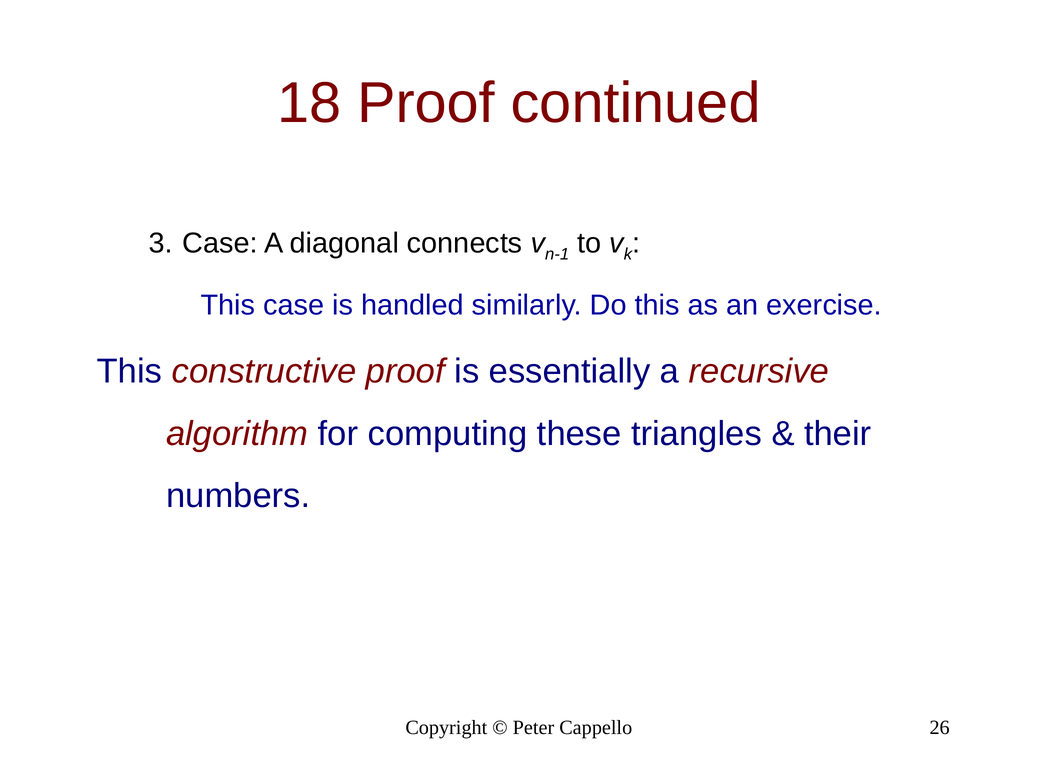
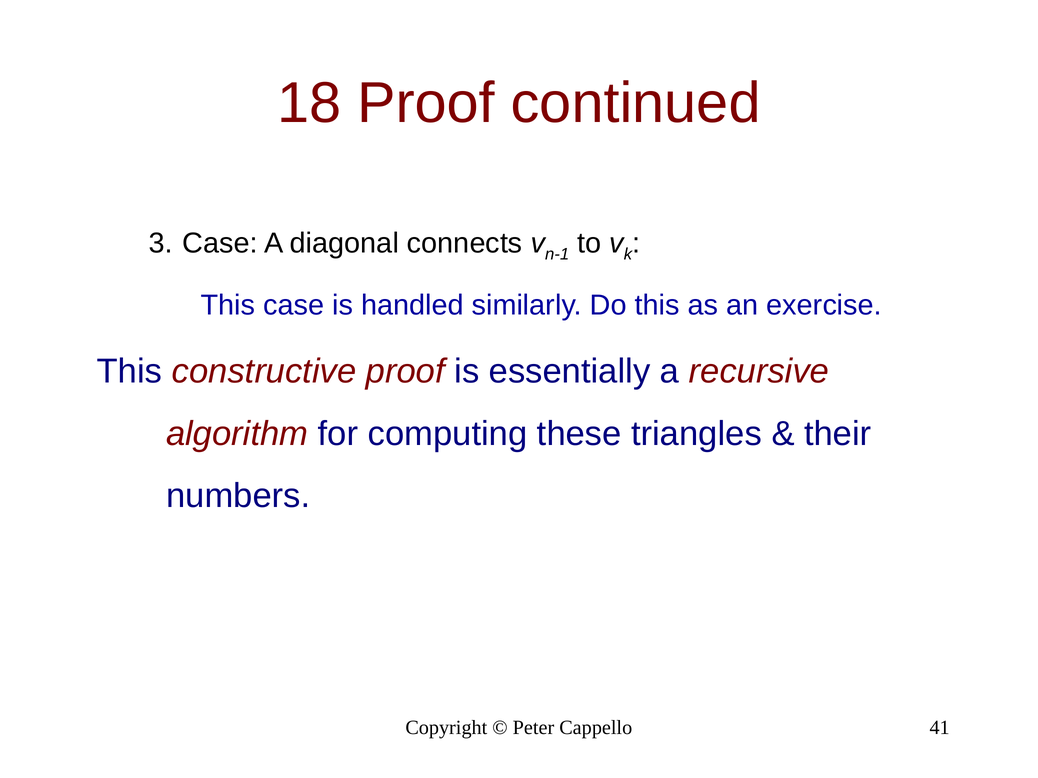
26: 26 -> 41
